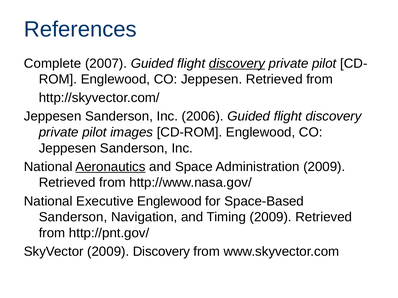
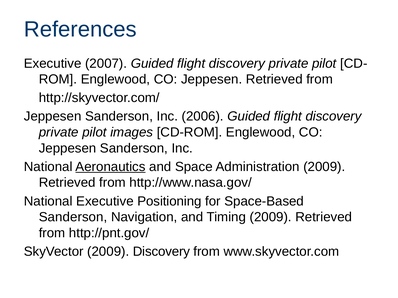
Complete at (53, 64): Complete -> Executive
discovery at (237, 64) underline: present -> none
Executive Englewood: Englewood -> Positioning
